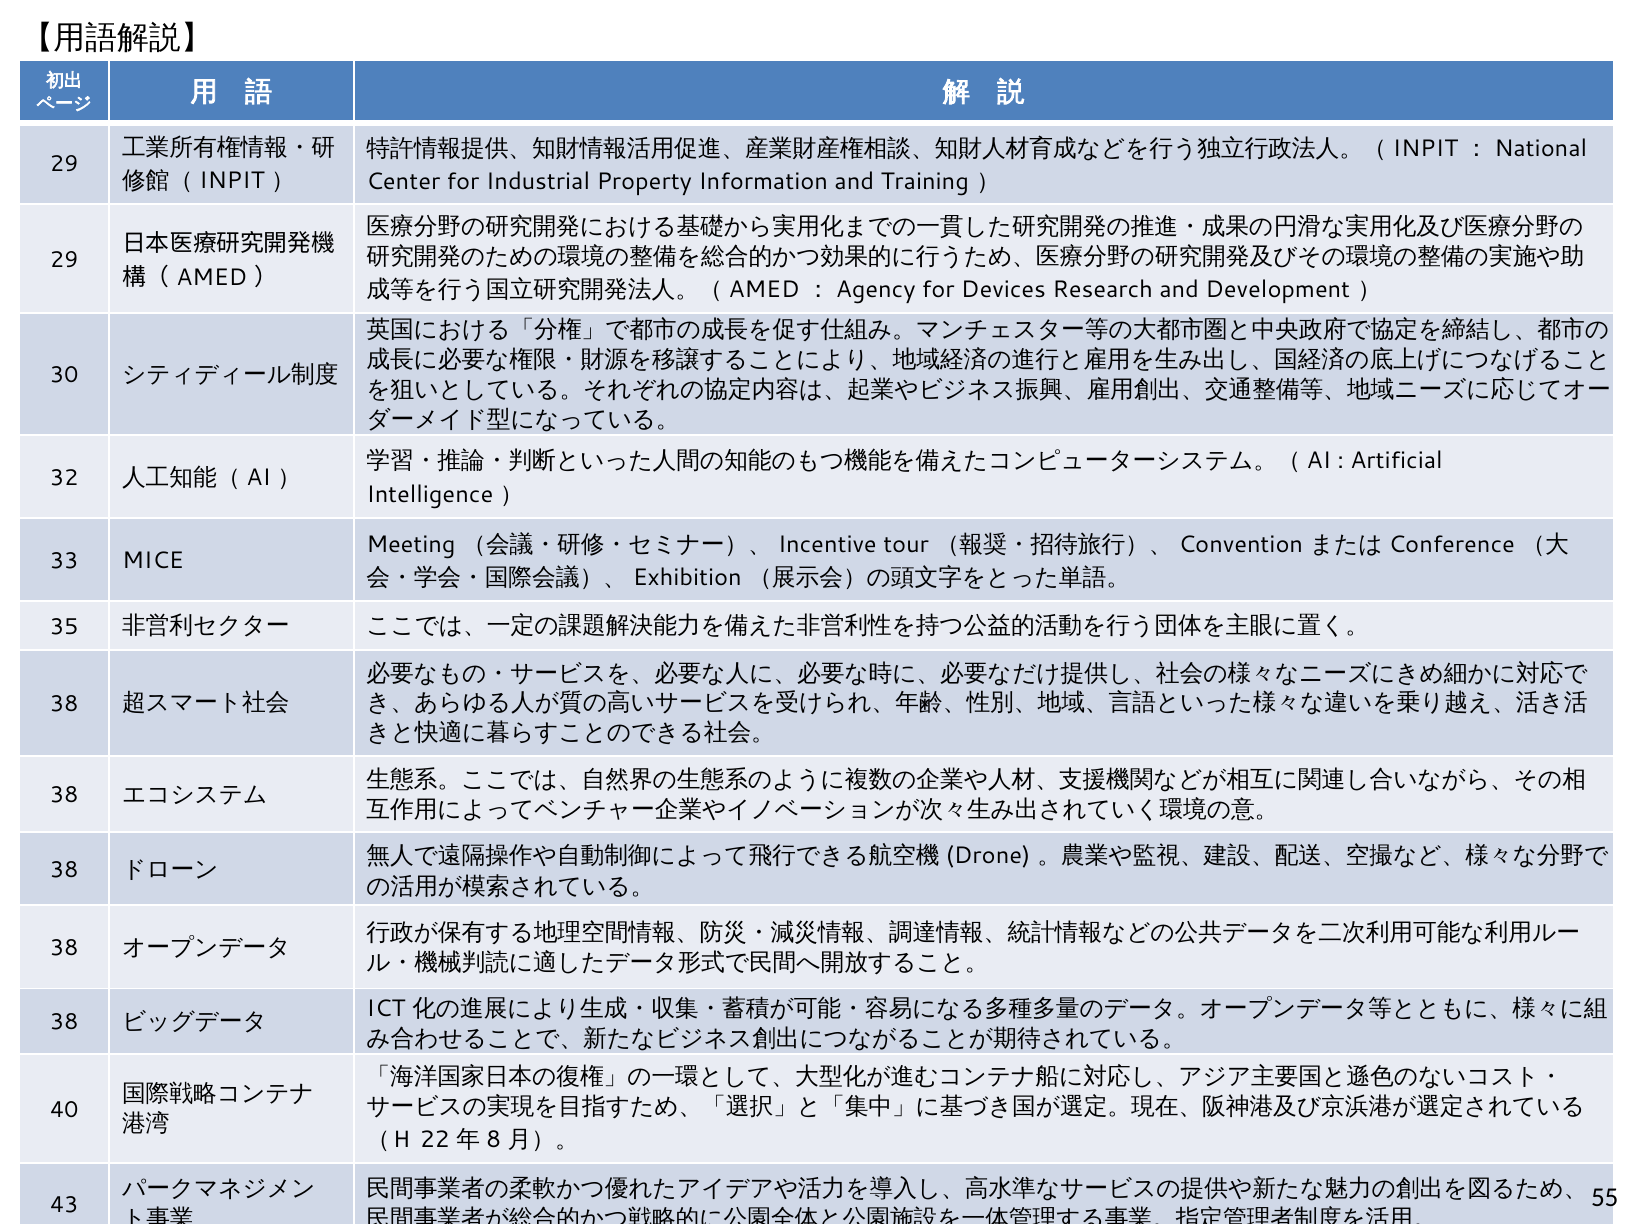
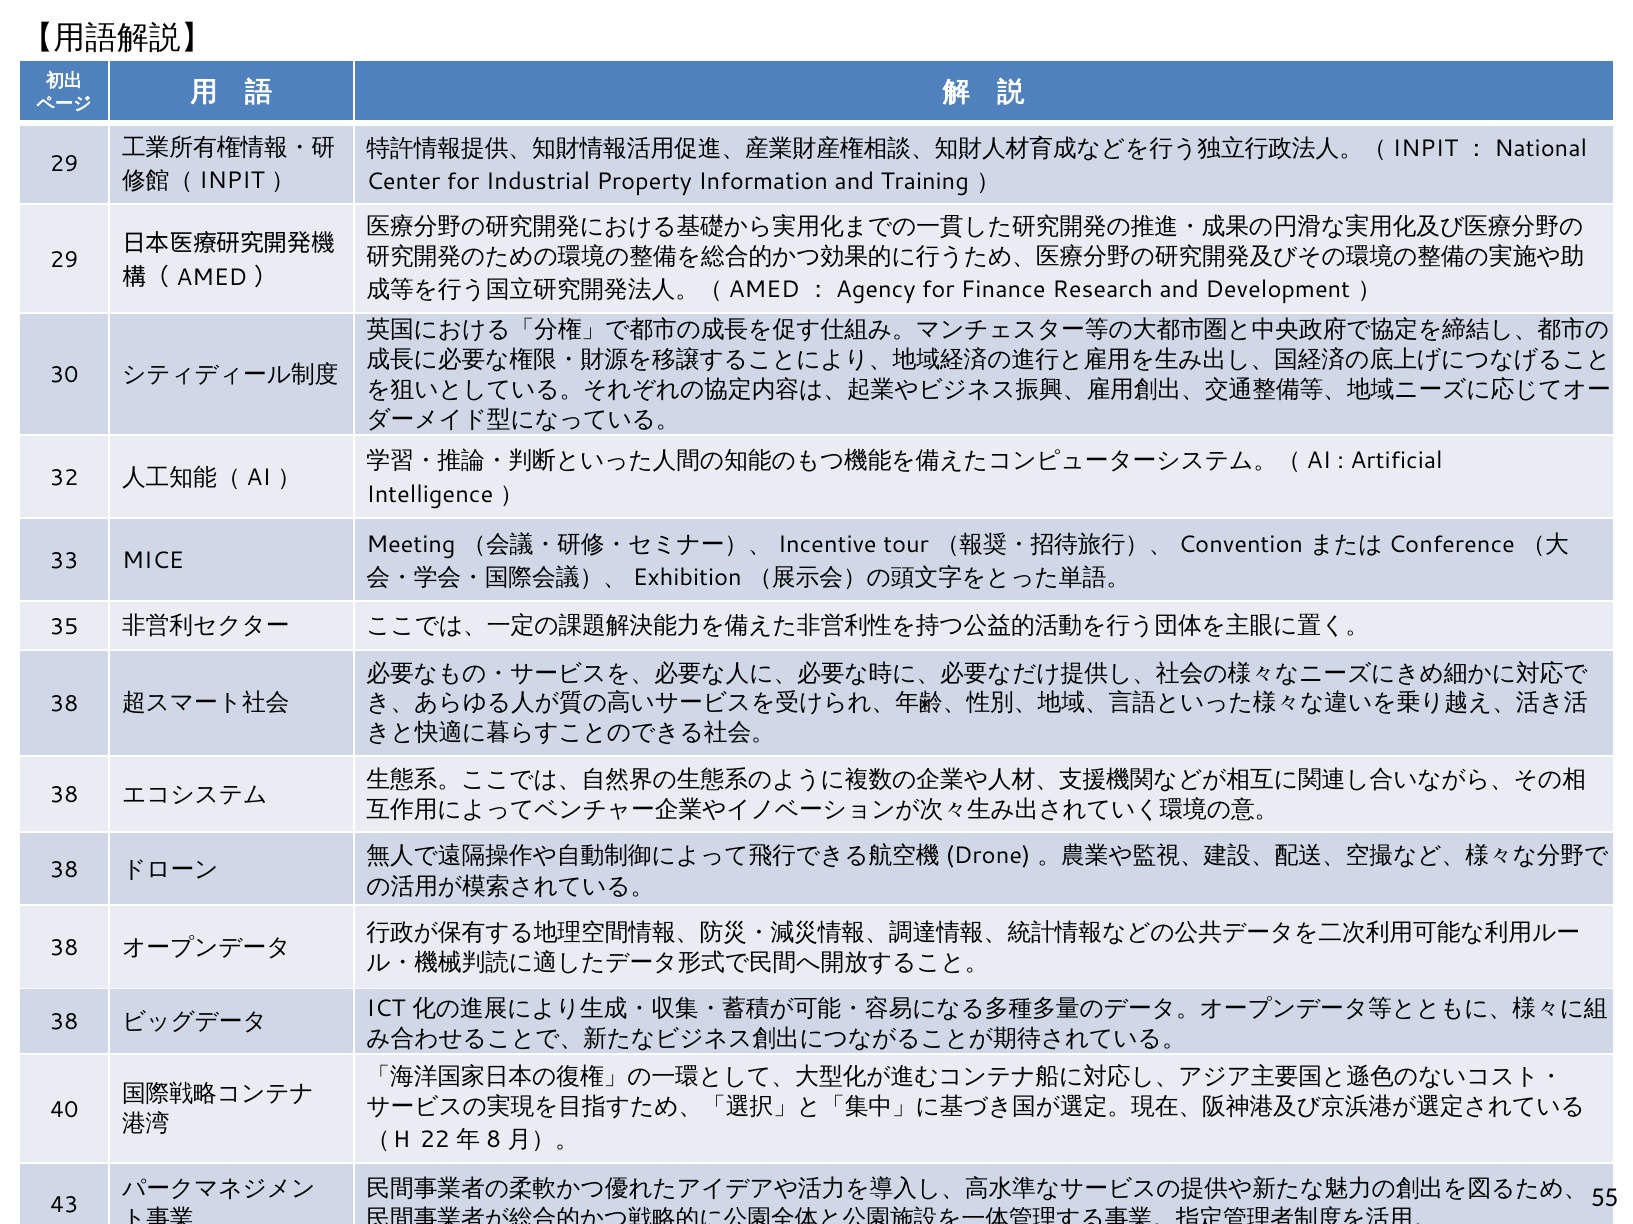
Devices: Devices -> Finance
